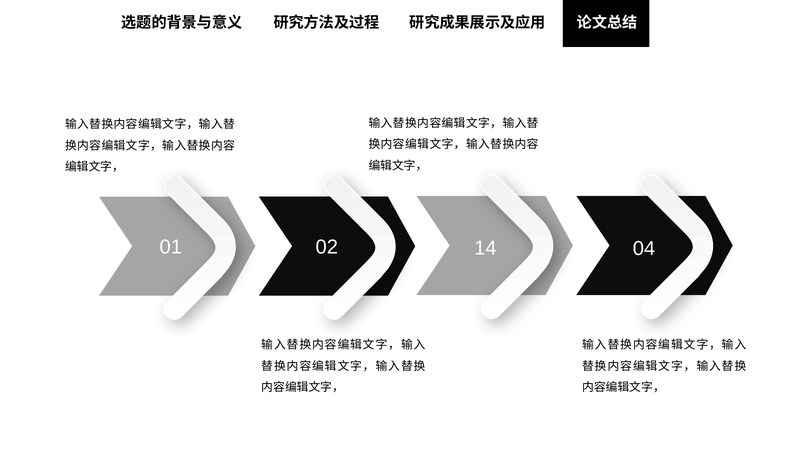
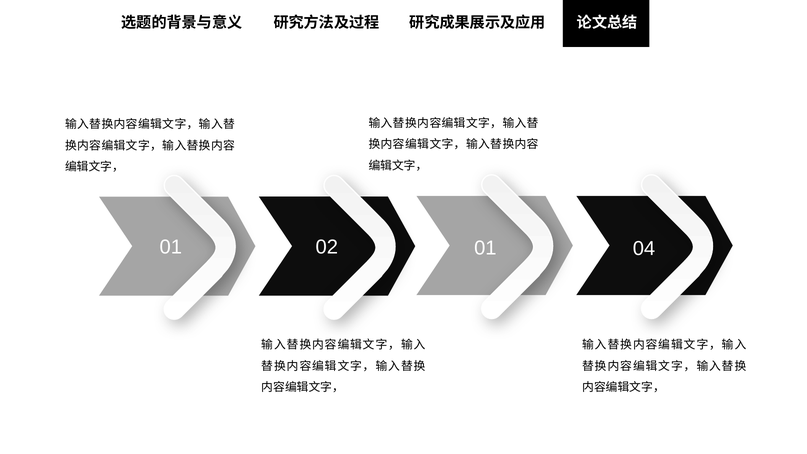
02 14: 14 -> 01
